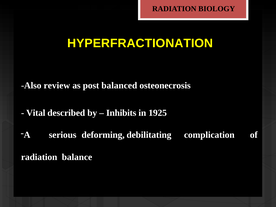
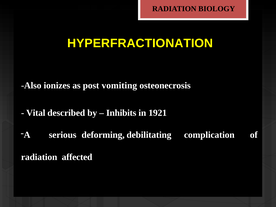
review: review -> ionizes
balanced: balanced -> vomiting
1925: 1925 -> 1921
balance: balance -> affected
